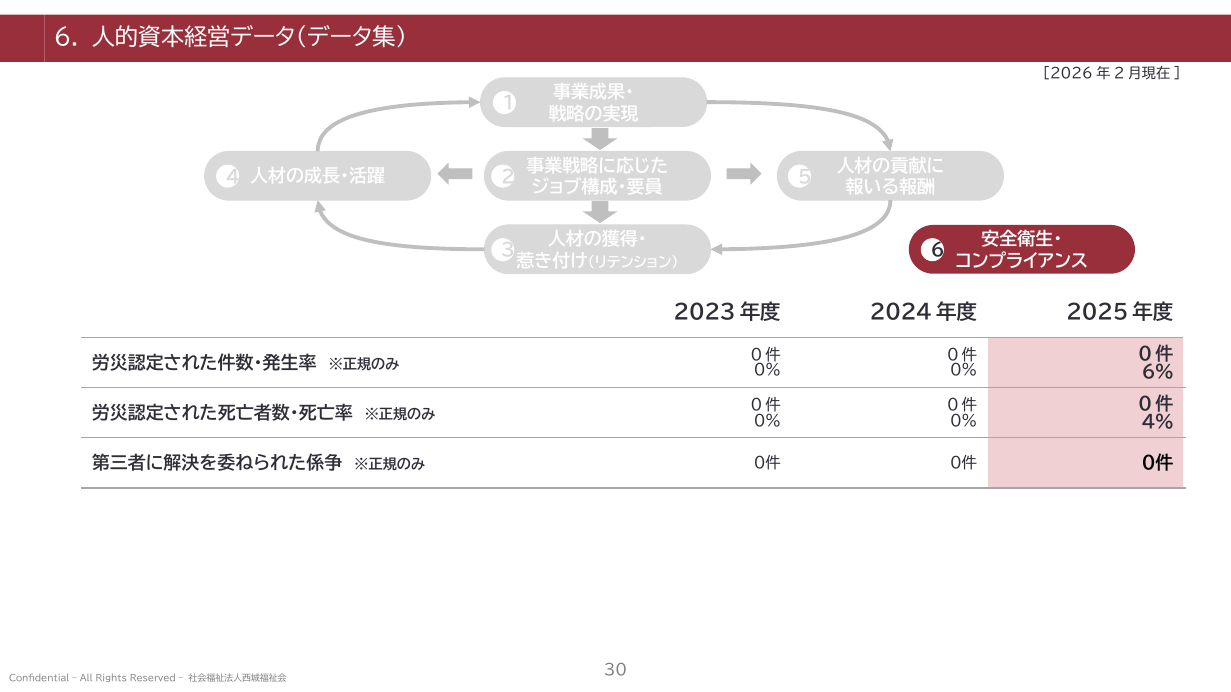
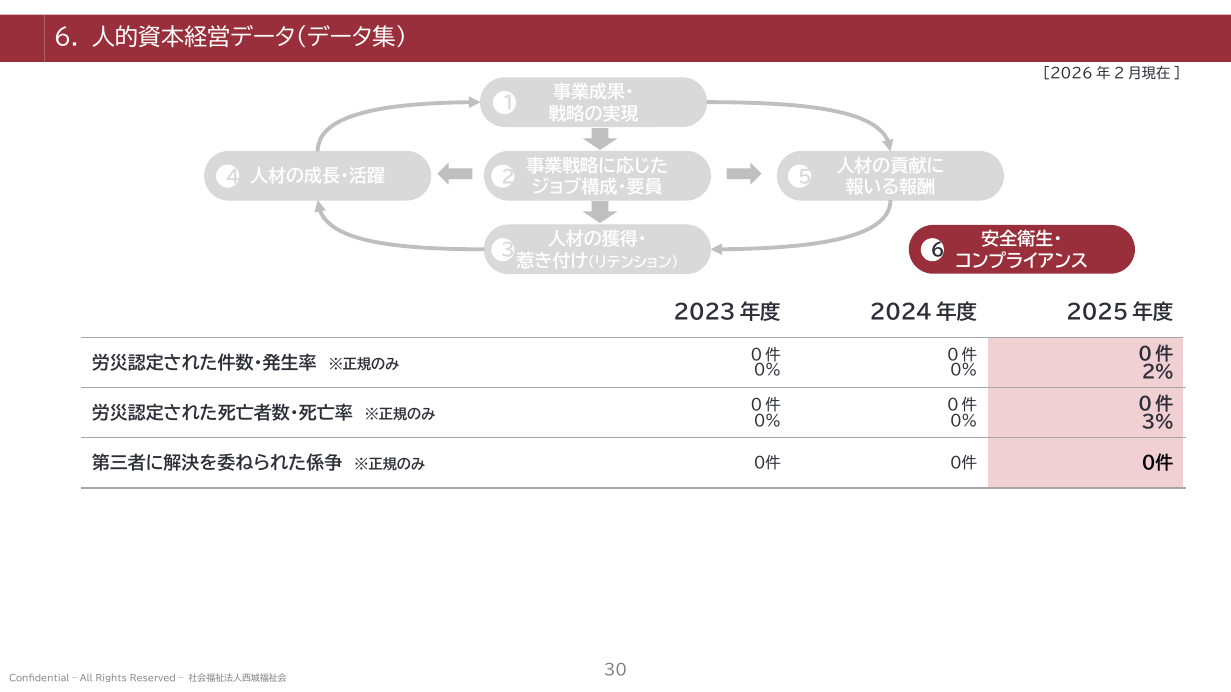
6%: 6% -> 2%
4%: 4% -> 3%
